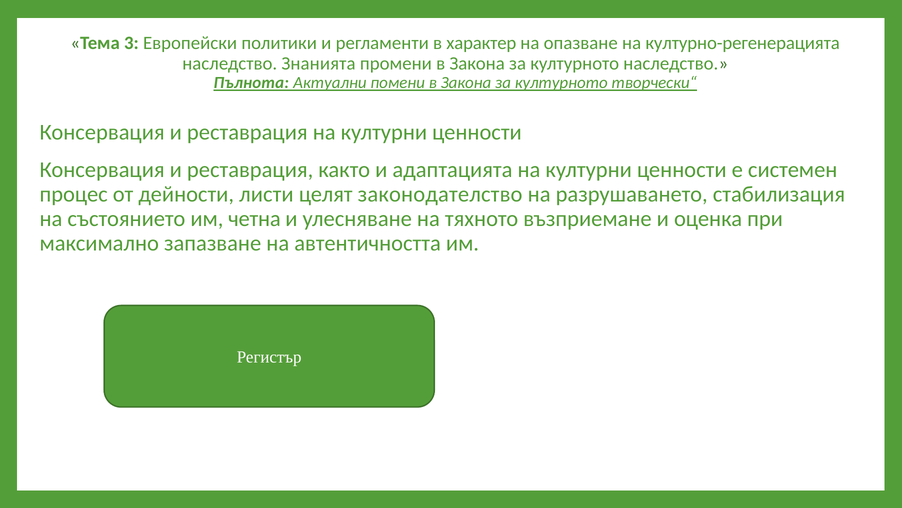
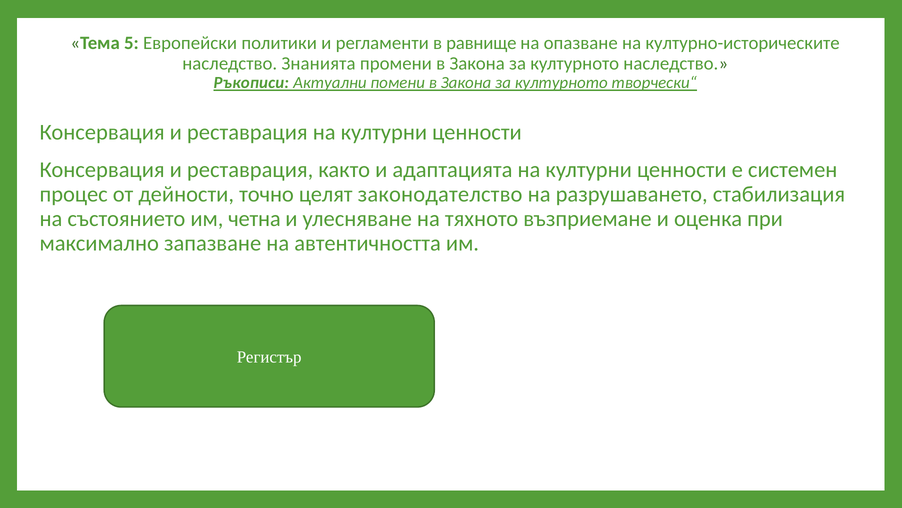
3: 3 -> 5
характер: характер -> равнище
културно-регенерацията: културно-регенерацията -> културно-историческите
Пълнота: Пълнота -> Ръкописи
листи: листи -> точно
